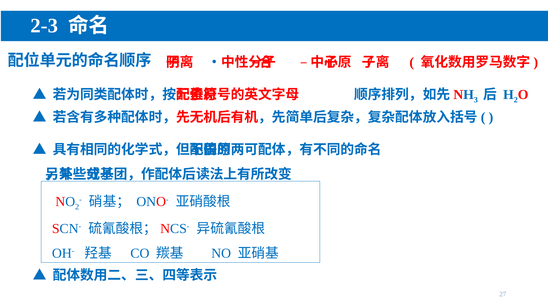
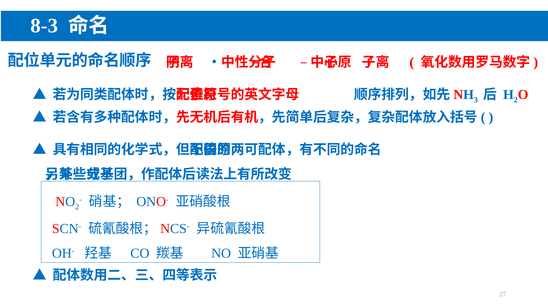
2-3: 2-3 -> 8-3
